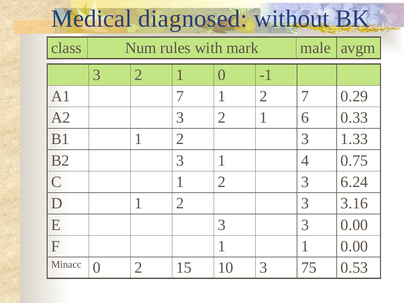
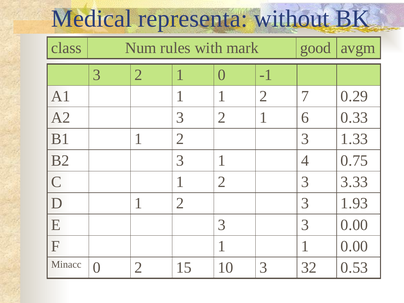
diagnosed: diagnosed -> representa
male: male -> good
A1 7: 7 -> 1
6.24: 6.24 -> 3.33
3.16: 3.16 -> 1.93
75: 75 -> 32
